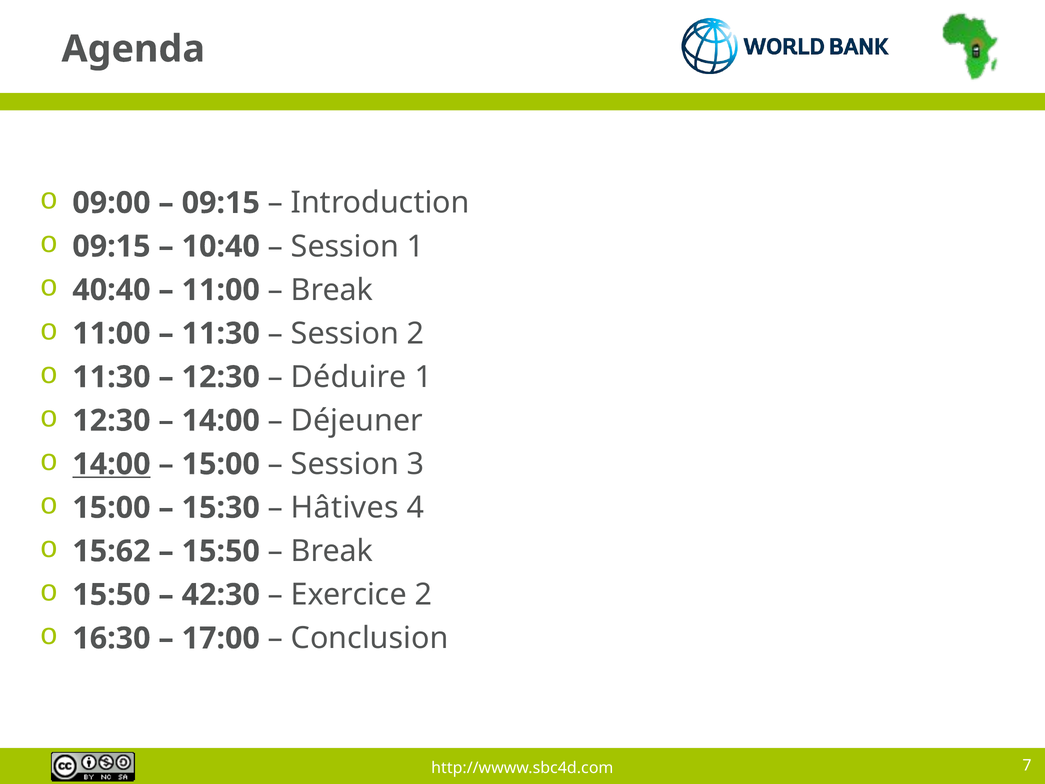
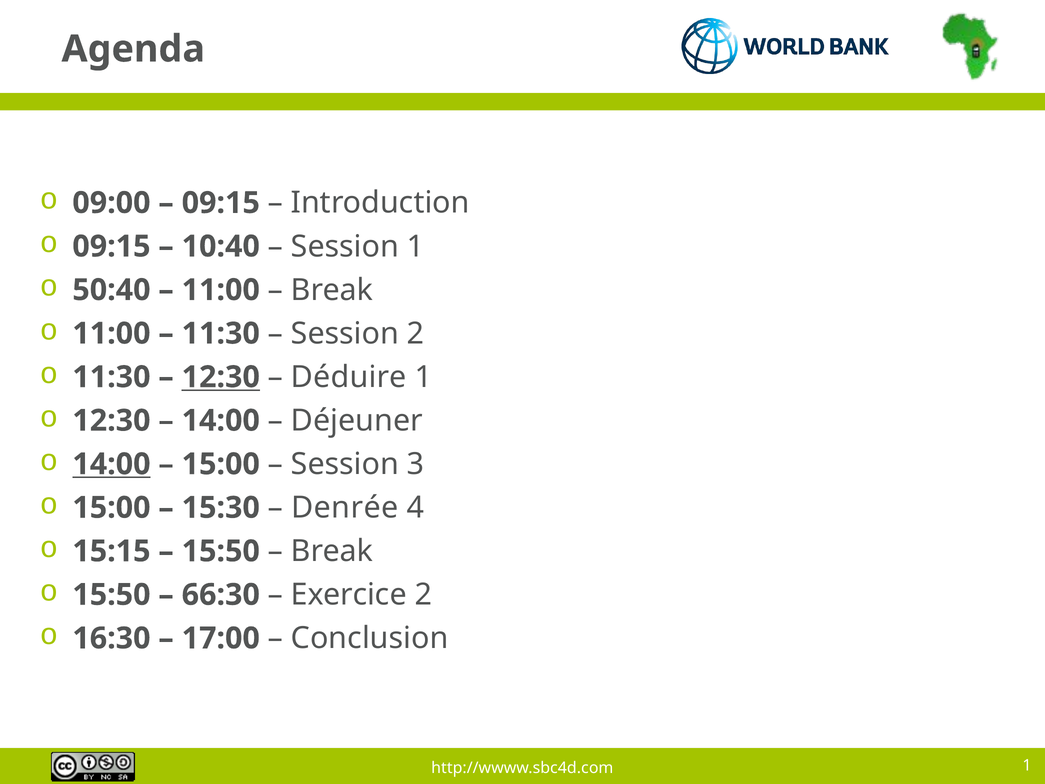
40:40: 40:40 -> 50:40
12:30 at (221, 377) underline: none -> present
Hâtives: Hâtives -> Denrée
15:62: 15:62 -> 15:15
42:30: 42:30 -> 66:30
7 at (1027, 765): 7 -> 1
